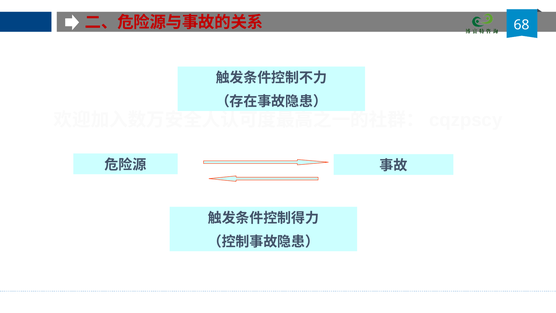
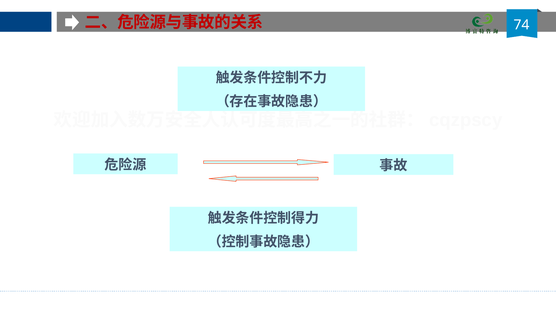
68: 68 -> 74
